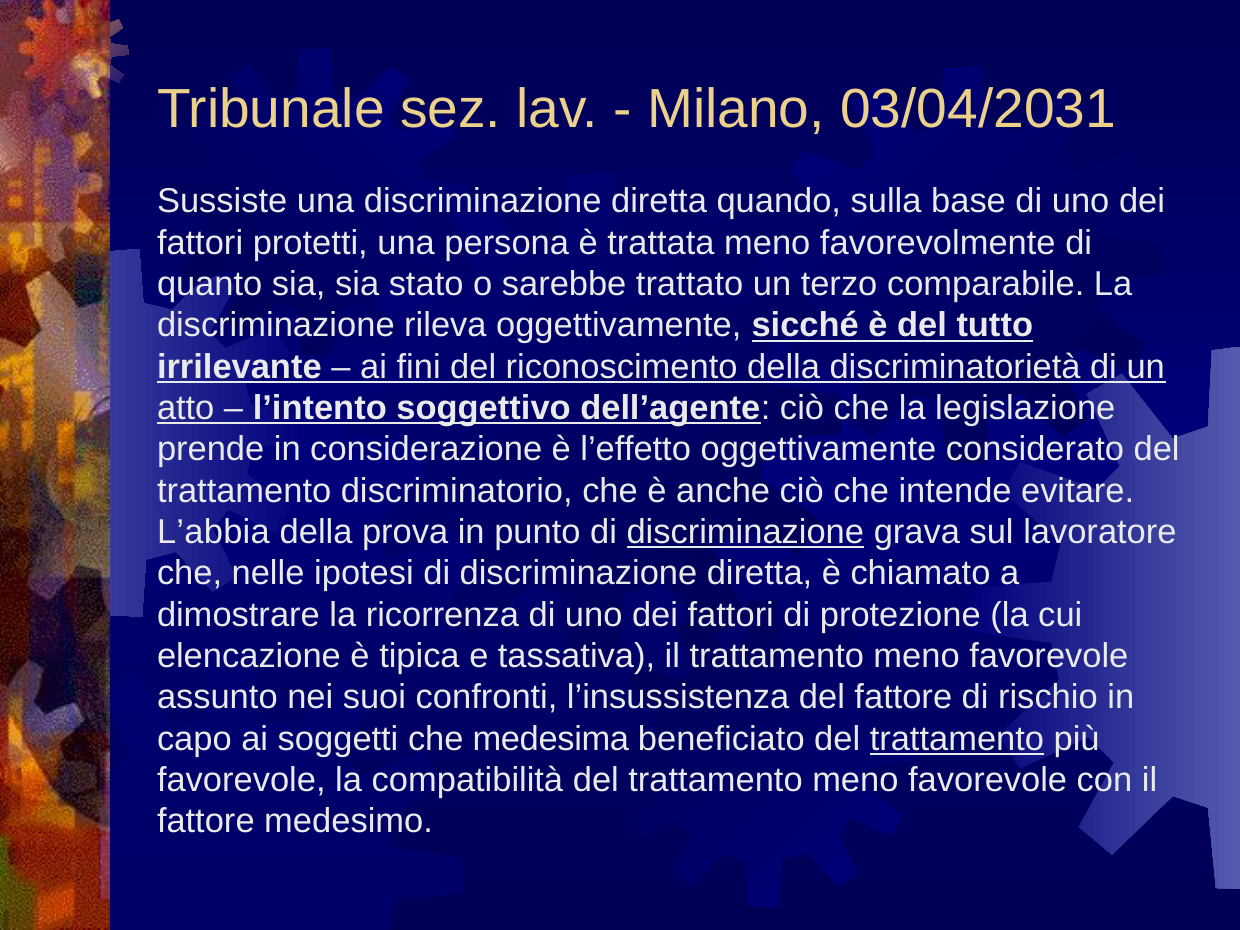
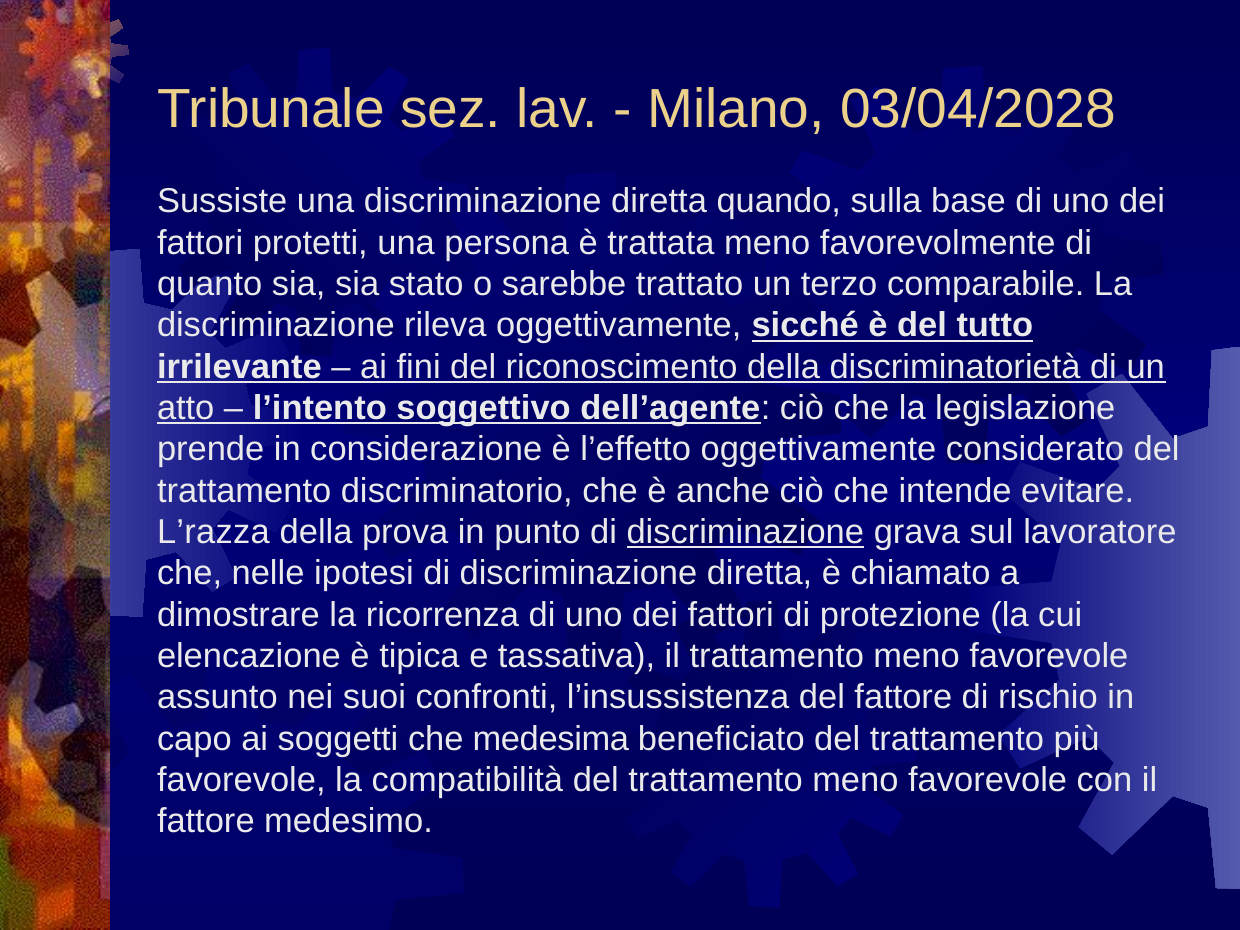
03/04/2031: 03/04/2031 -> 03/04/2028
L’abbia: L’abbia -> L’razza
trattamento at (957, 739) underline: present -> none
